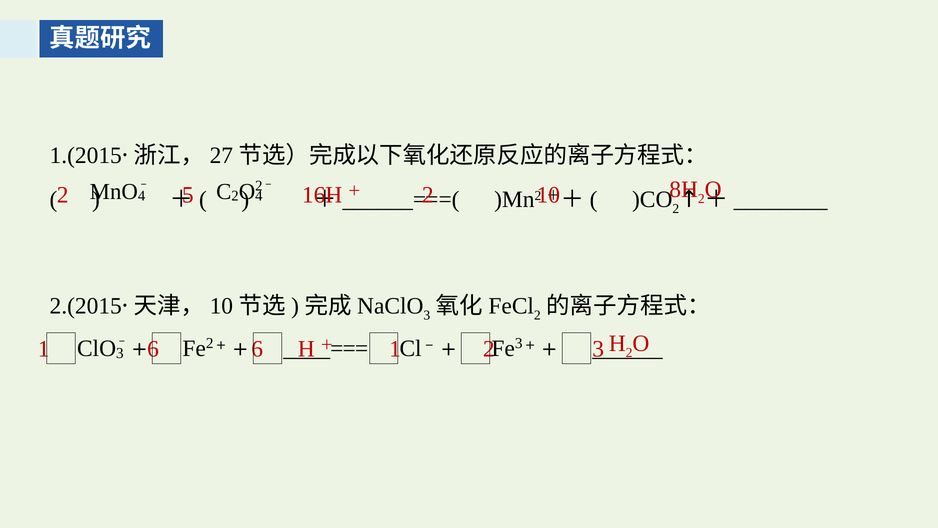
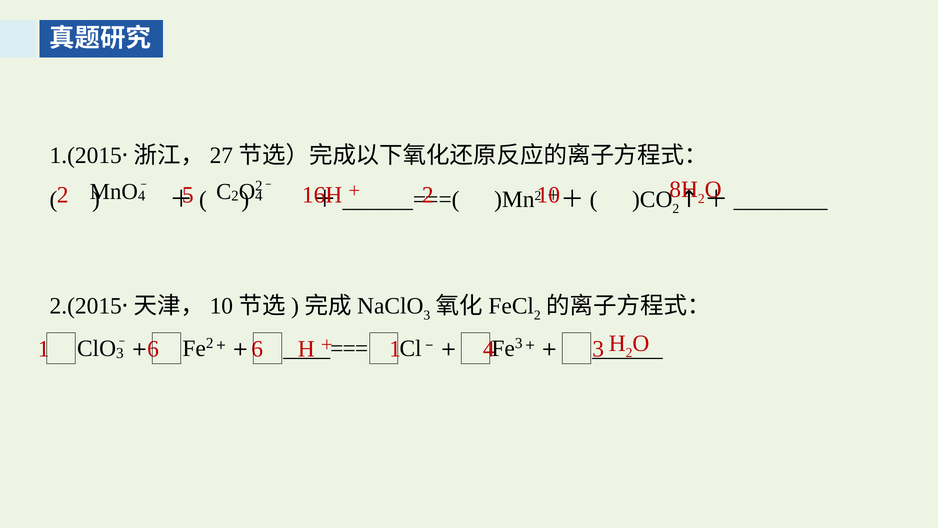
1 2: 2 -> 4
